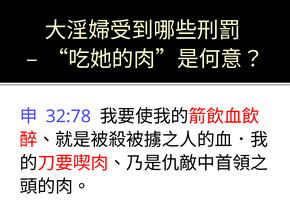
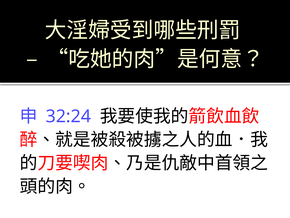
32:78: 32:78 -> 32:24
